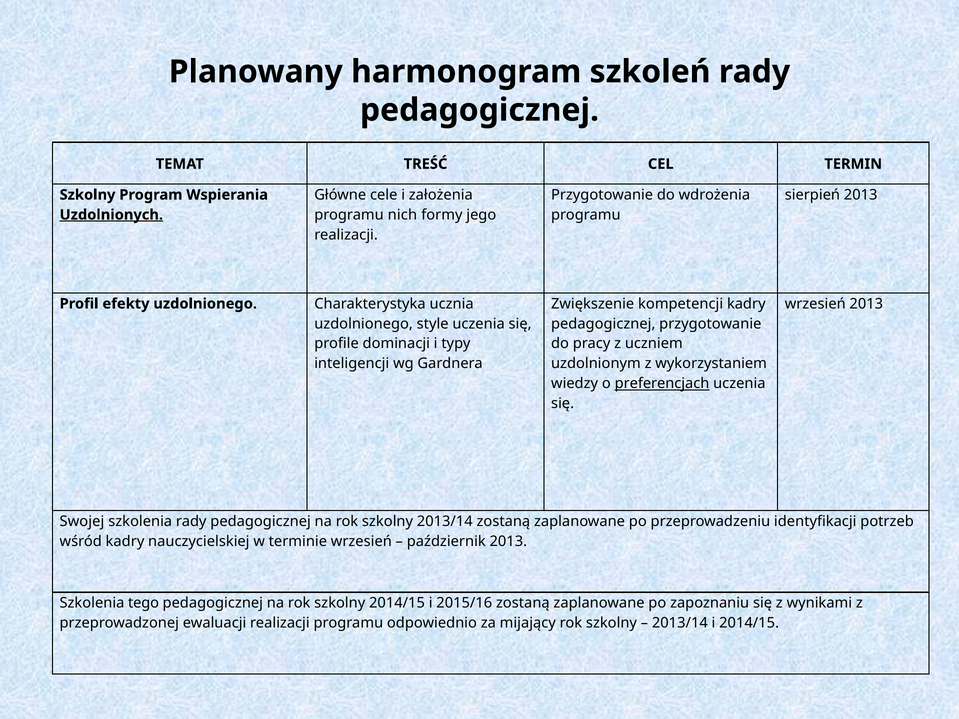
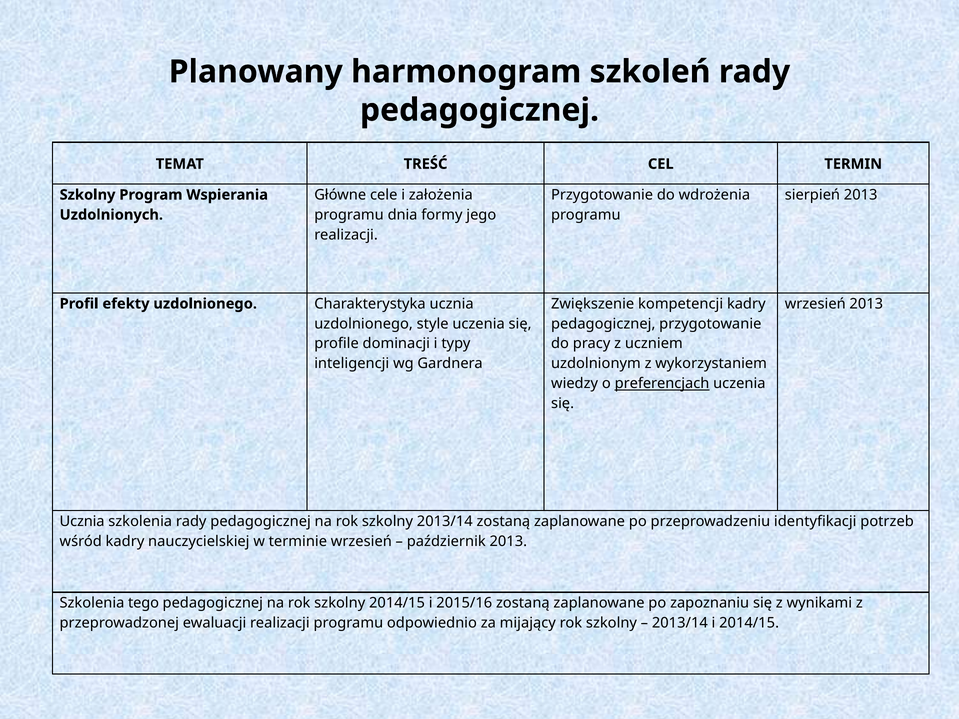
nich: nich -> dnia
Uzdolnionych underline: present -> none
Swojej at (82, 522): Swojej -> Ucznia
